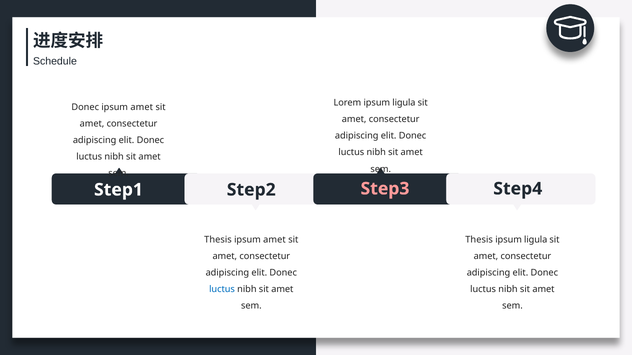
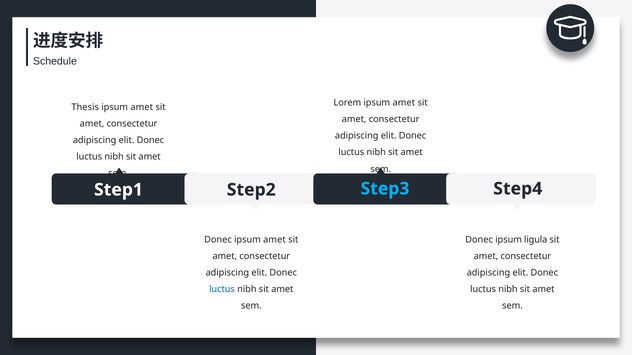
Lorem ipsum ligula: ligula -> amet
Donec at (85, 107): Donec -> Thesis
Step3 colour: pink -> light blue
Thesis at (218, 240): Thesis -> Donec
Thesis at (479, 240): Thesis -> Donec
